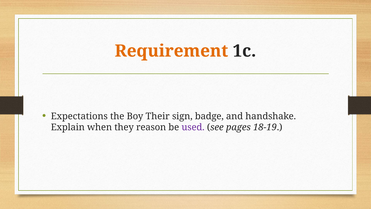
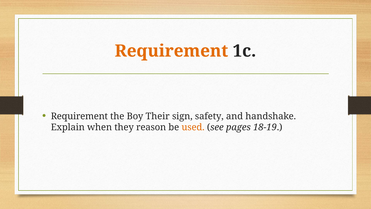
Expectations at (79, 116): Expectations -> Requirement
badge: badge -> safety
used colour: purple -> orange
